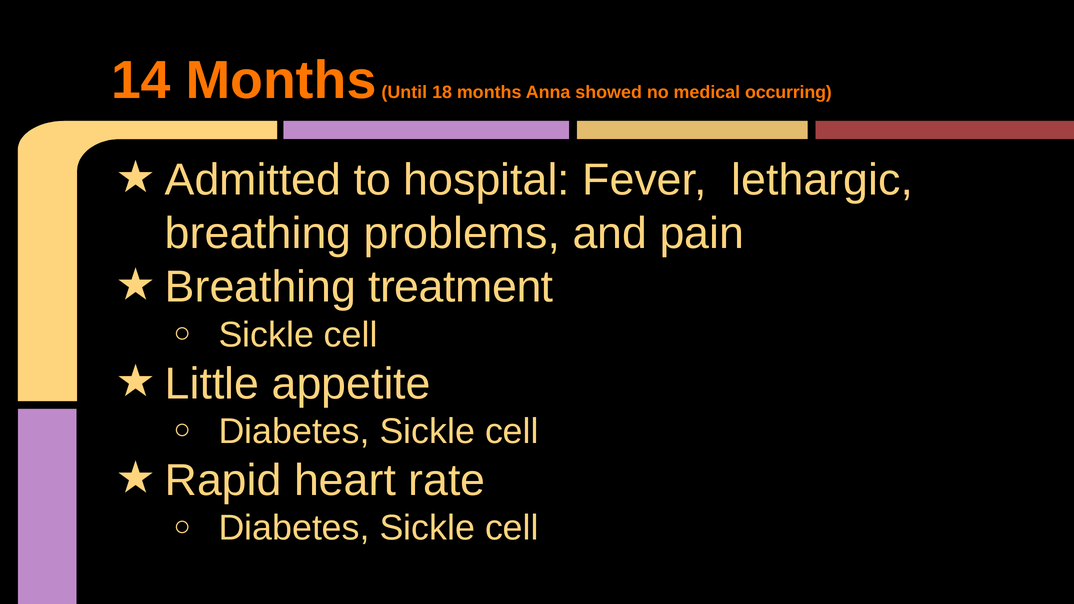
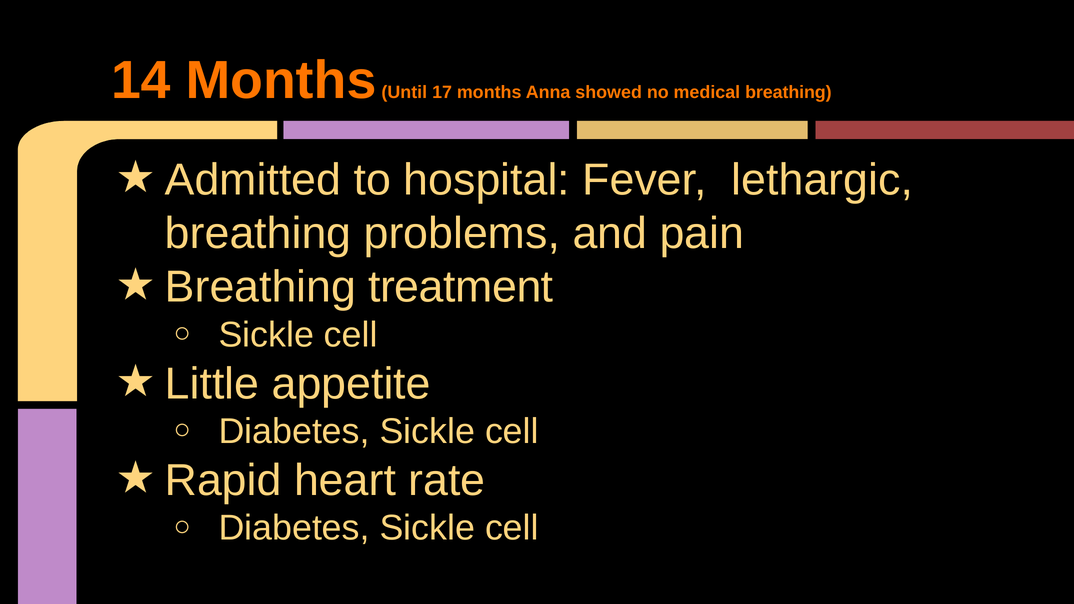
18: 18 -> 17
medical occurring: occurring -> breathing
